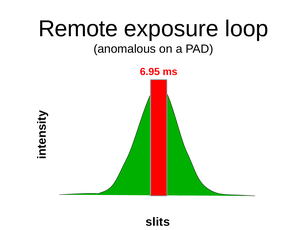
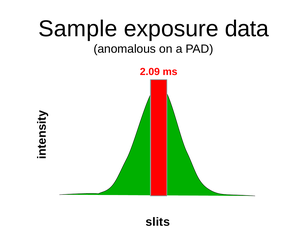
Remote: Remote -> Sample
loop: loop -> data
6.95: 6.95 -> 2.09
